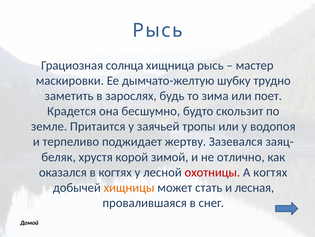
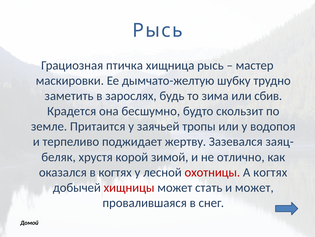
солнца: солнца -> птичка
поет: поет -> сбив
хищницы colour: orange -> red
и лесная: лесная -> может
